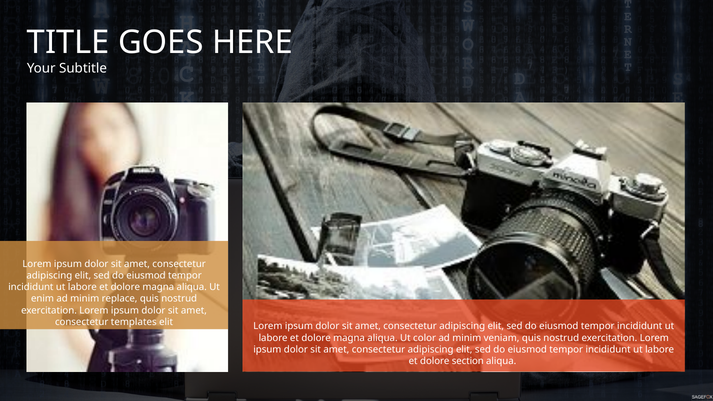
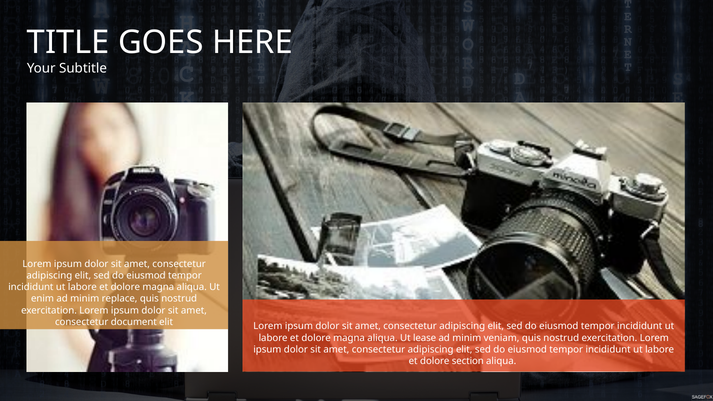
templates: templates -> document
color: color -> lease
